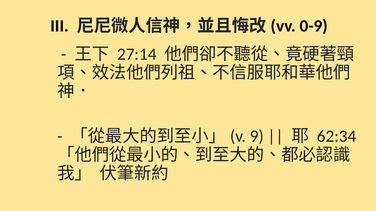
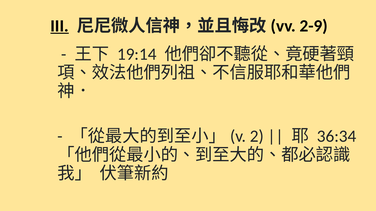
III underline: none -> present
0-9: 0-9 -> 2-9
27:14: 27:14 -> 19:14
9: 9 -> 2
62:34: 62:34 -> 36:34
